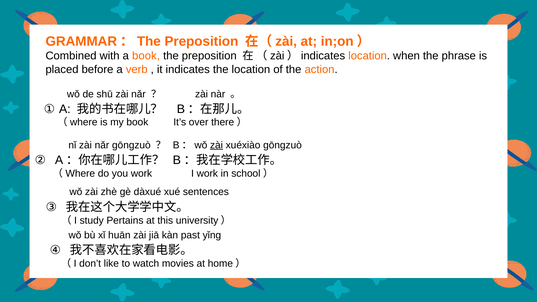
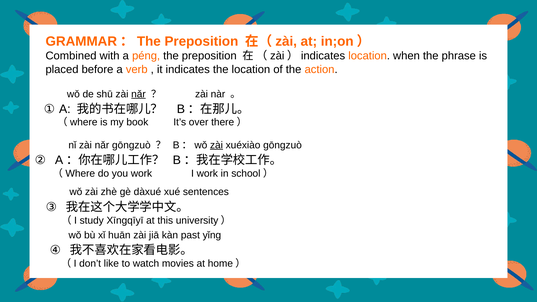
a book: book -> péng
nǎr at (138, 94) underline: none -> present
Pertains: Pertains -> Xīngqīyī
